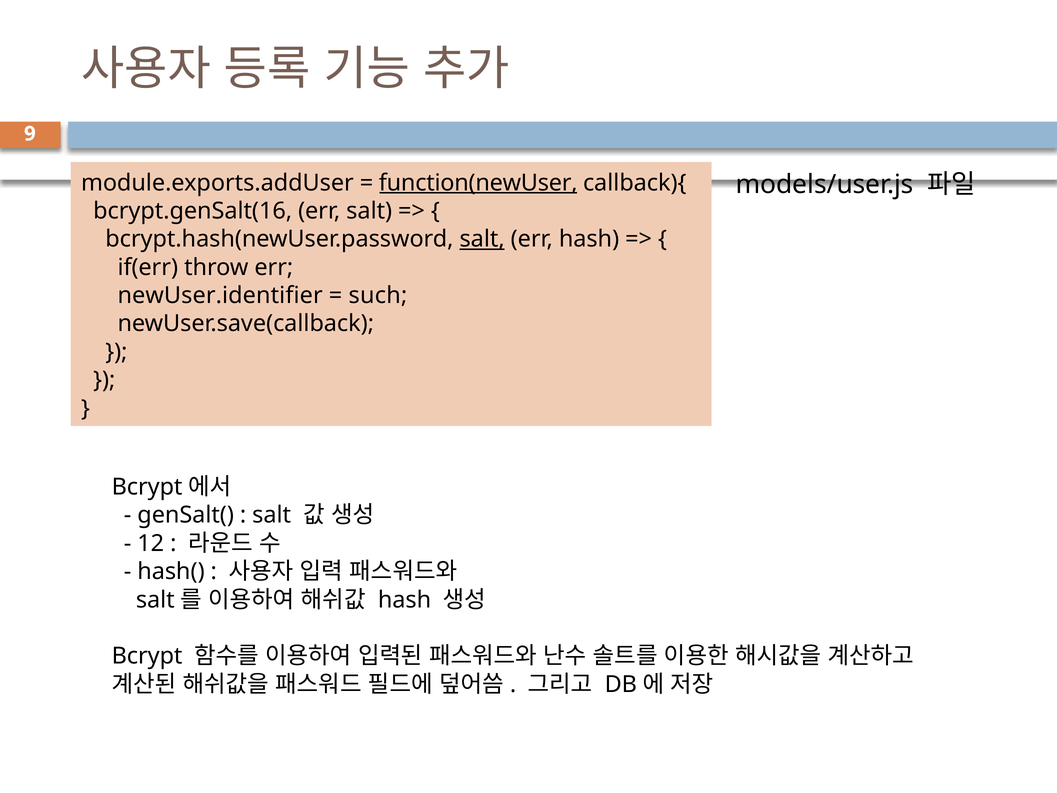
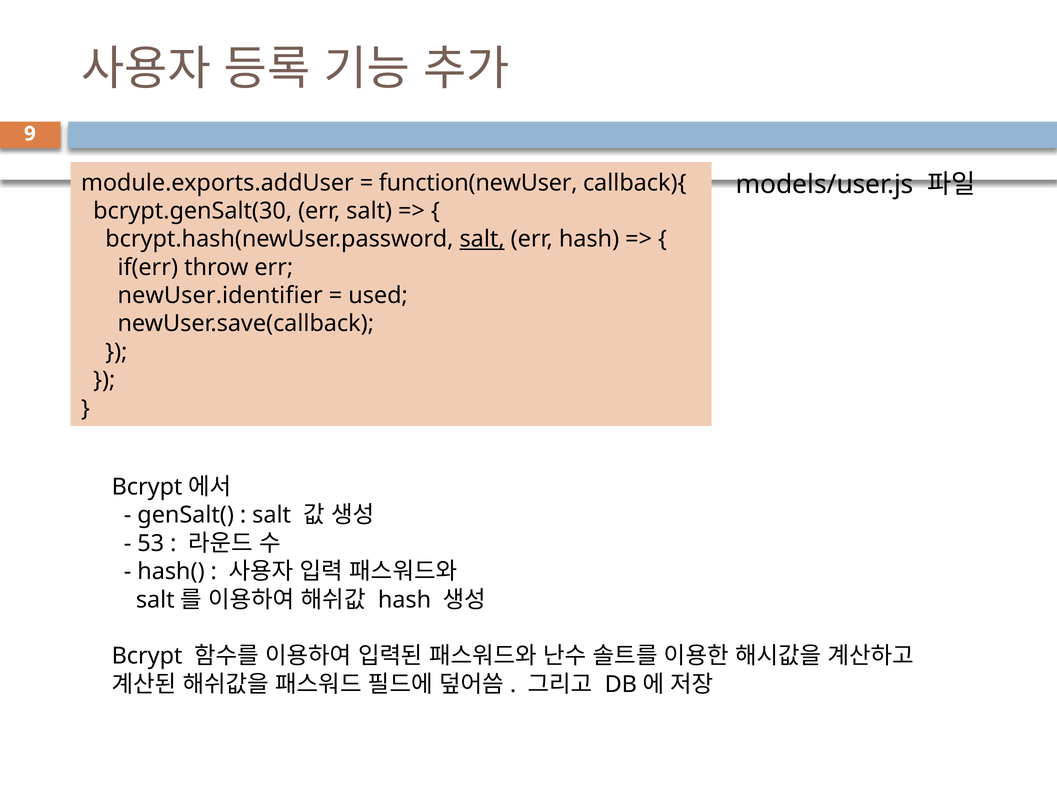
function(newUser underline: present -> none
bcrypt.genSalt(16: bcrypt.genSalt(16 -> bcrypt.genSalt(30
such: such -> used
12: 12 -> 53
